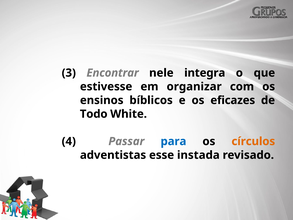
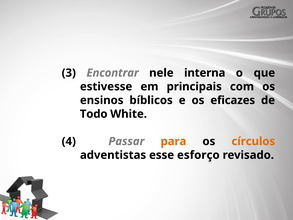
integra: integra -> interna
organizar: organizar -> principais
para colour: blue -> orange
instada: instada -> esforço
